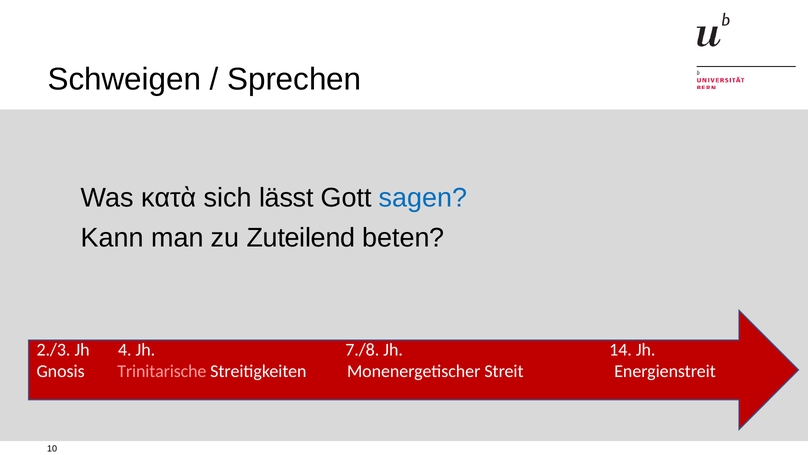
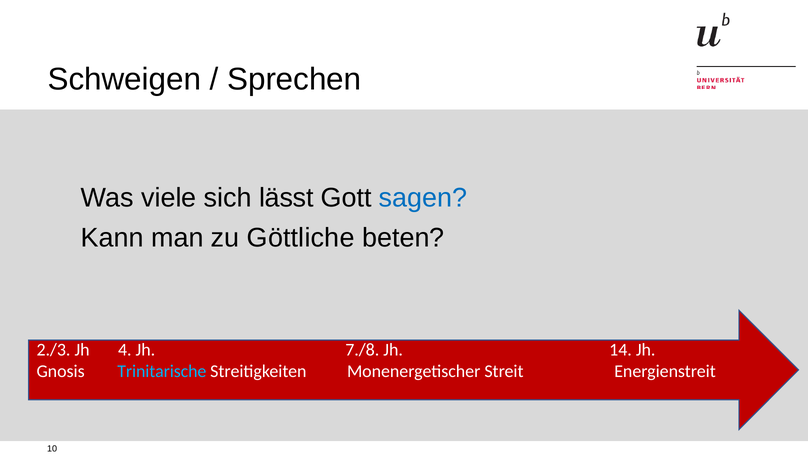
κατὰ: κατὰ -> viele
Zuteilend: Zuteilend -> Göttliche
Trinitarische colour: pink -> light blue
